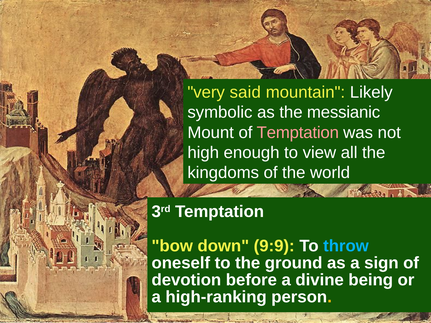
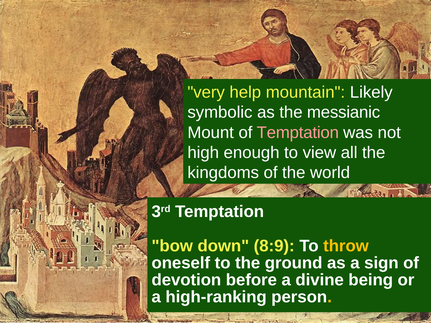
said: said -> help
9:9: 9:9 -> 8:9
throw colour: light blue -> yellow
